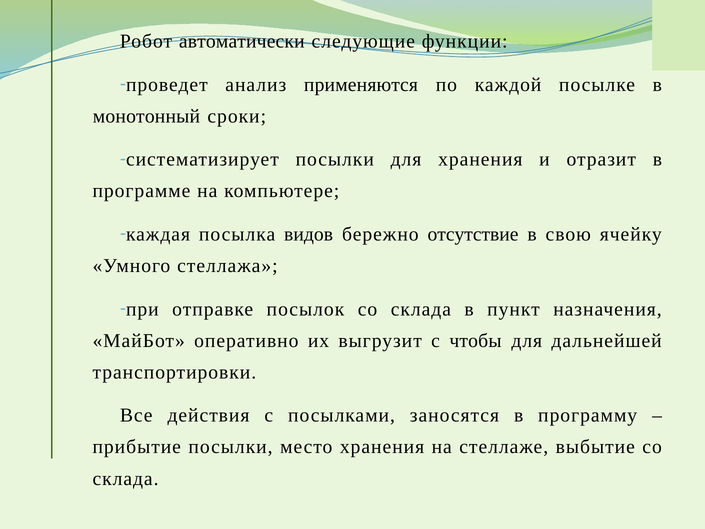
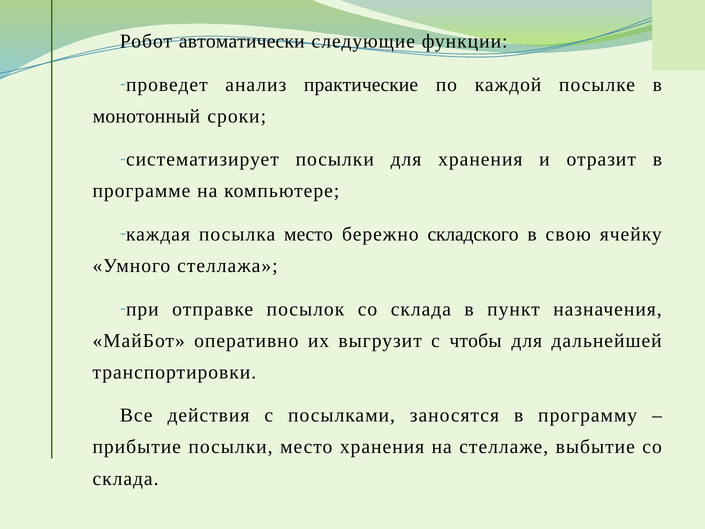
применяются: применяются -> практические
посылка видов: видов -> место
отсутствие: отсутствие -> складского
